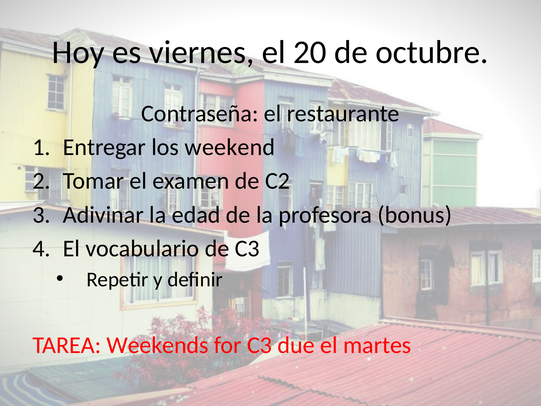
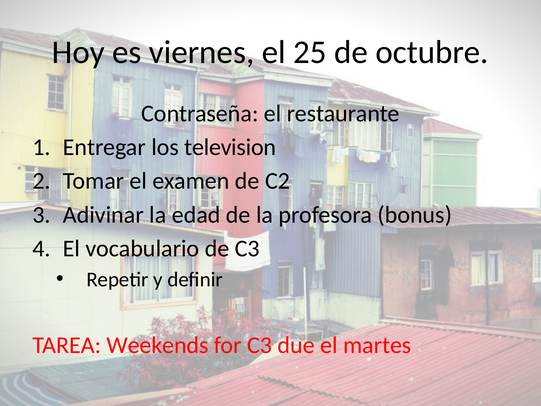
20: 20 -> 25
weekend: weekend -> television
